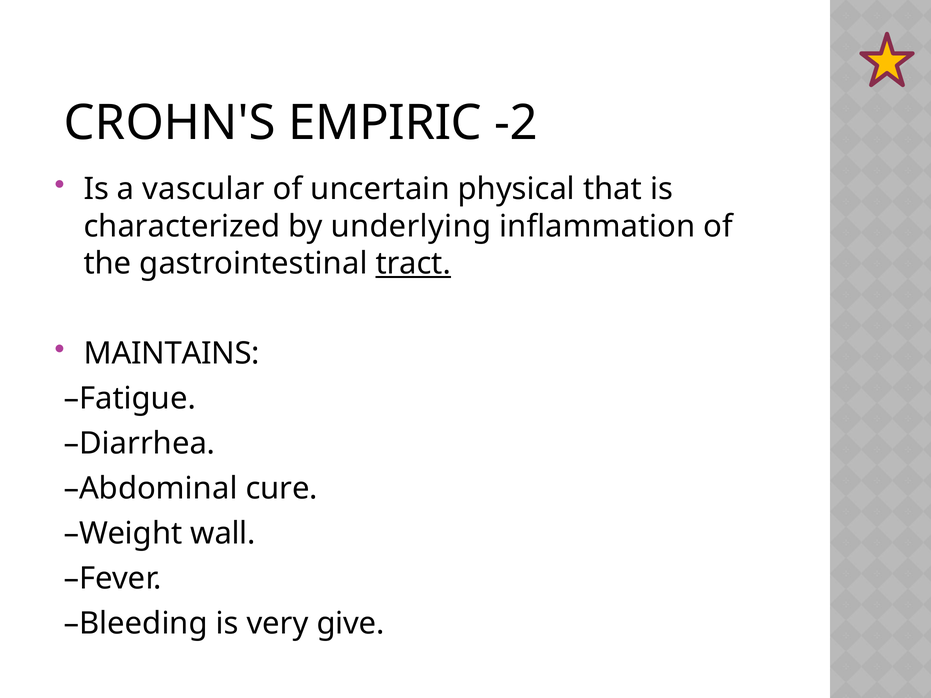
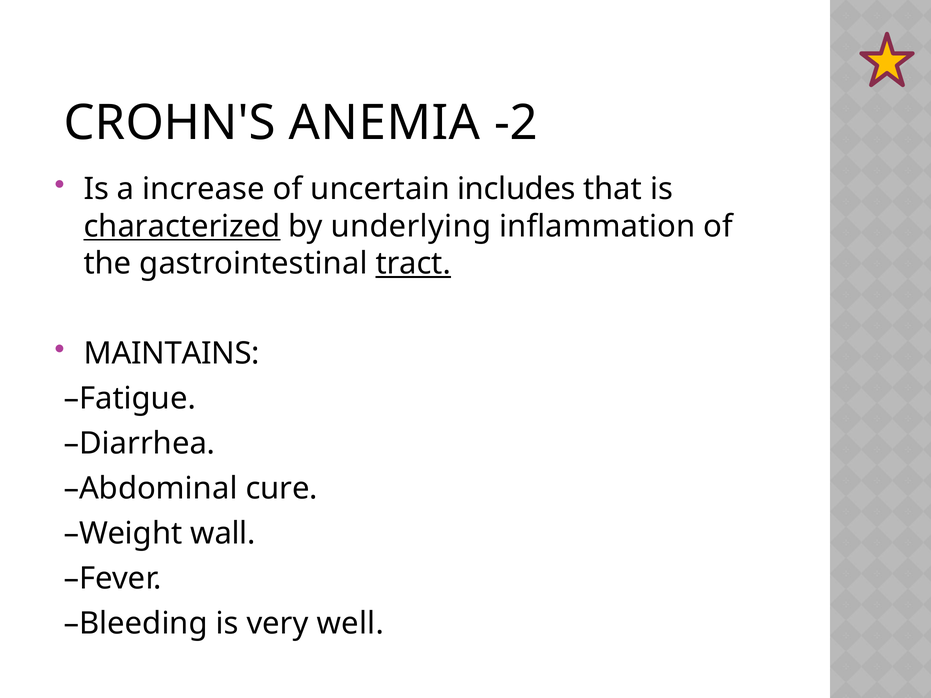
EMPIRIC: EMPIRIC -> ANEMIA
vascular: vascular -> increase
physical: physical -> includes
characterized underline: none -> present
give: give -> well
